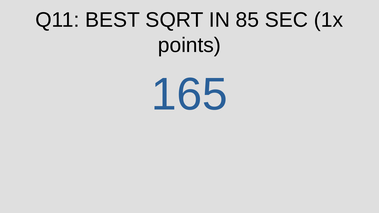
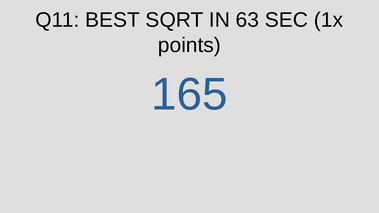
85: 85 -> 63
